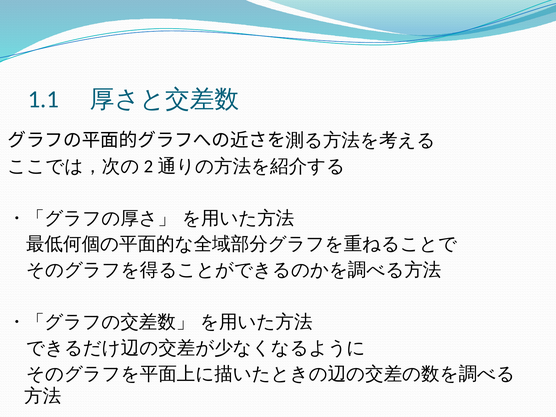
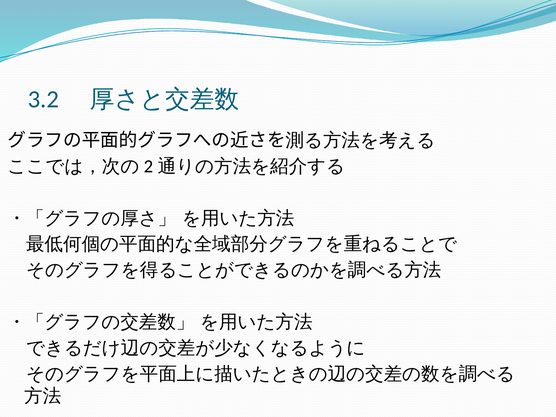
1.1: 1.1 -> 3.2
